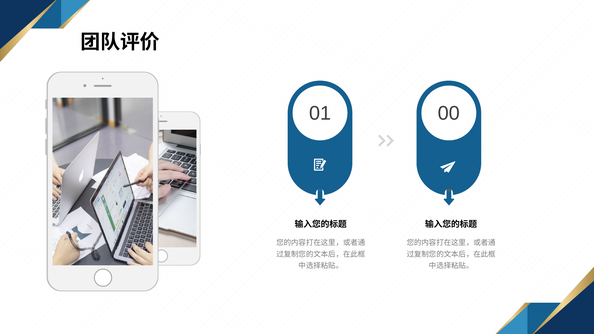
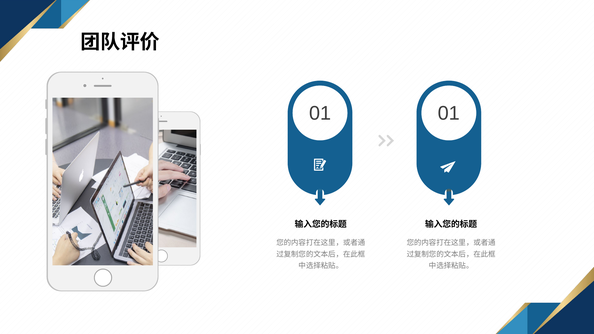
01 00: 00 -> 01
